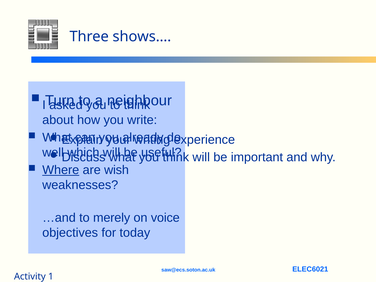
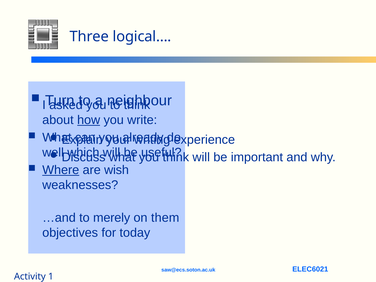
shows…: shows… -> logical…
how underline: none -> present
voice: voice -> them
